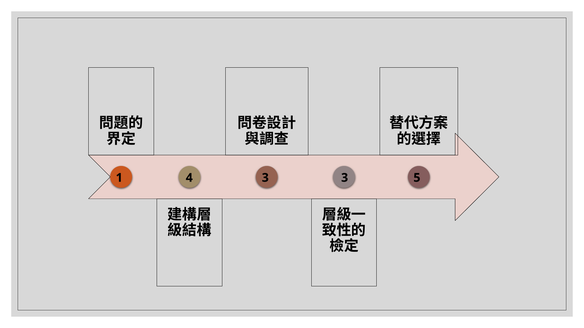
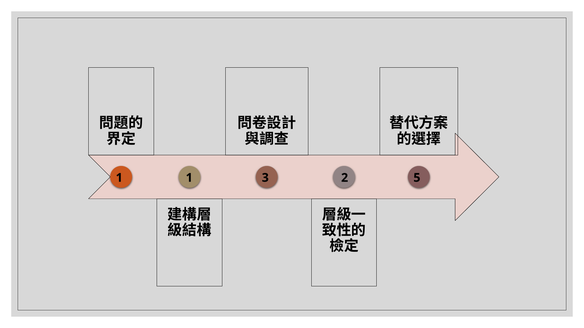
1 4: 4 -> 1
3 3: 3 -> 2
